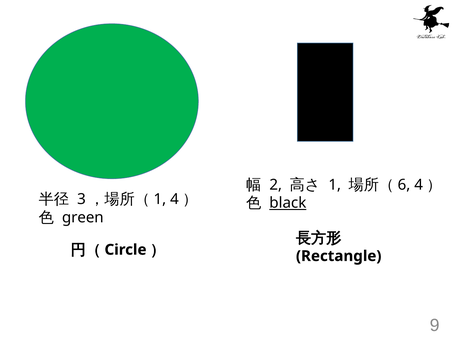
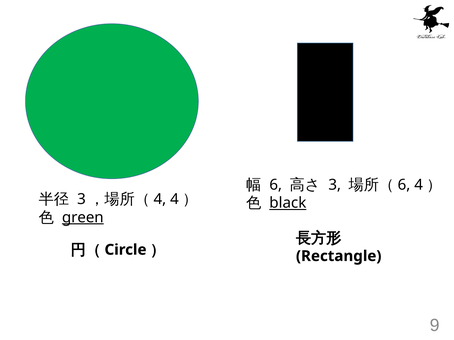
2 at (276, 185): 2 -> 6
1 at (335, 185): 1 -> 3
1 at (160, 200): 1 -> 4
green underline: none -> present
